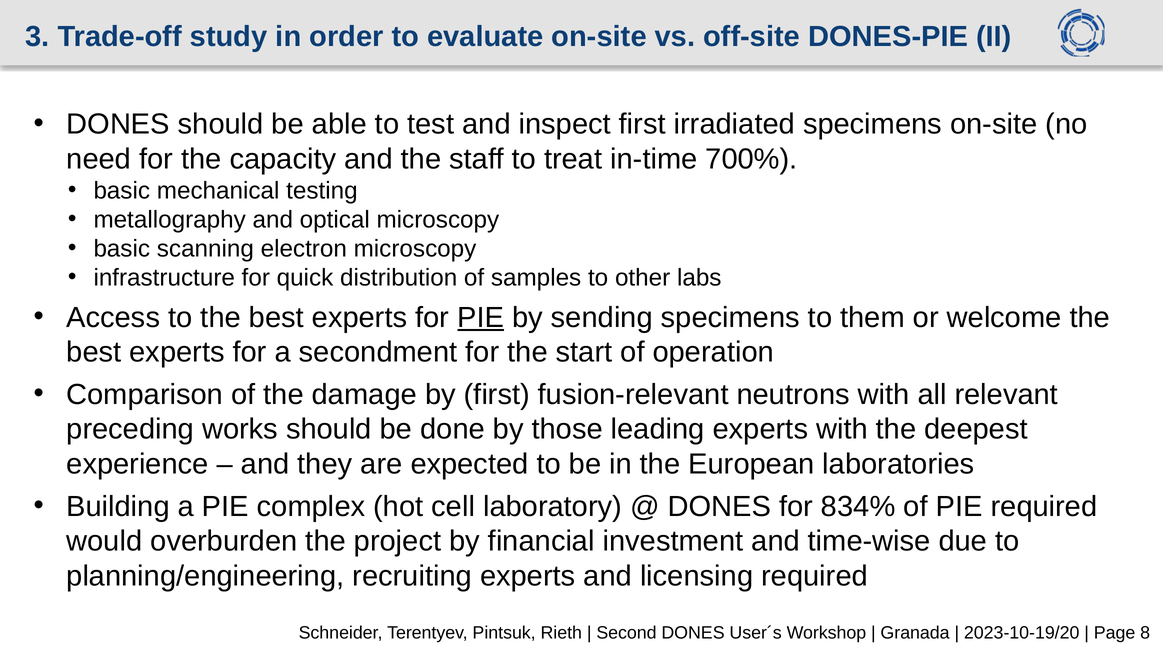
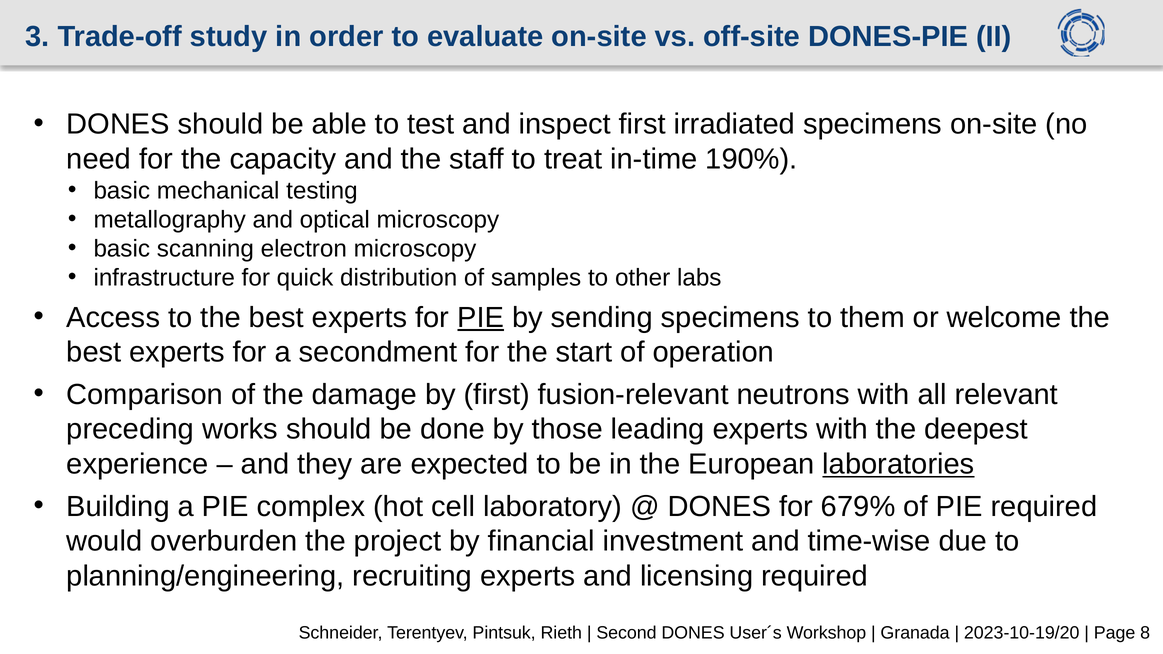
700%: 700% -> 190%
laboratories underline: none -> present
834%: 834% -> 679%
